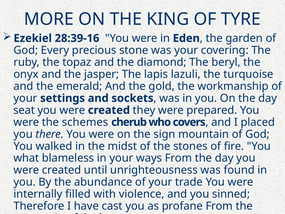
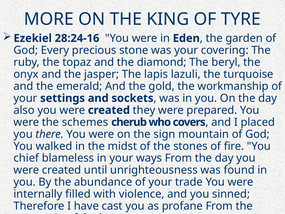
28:39-16: 28:39-16 -> 28:24-16
seat: seat -> also
what: what -> chief
